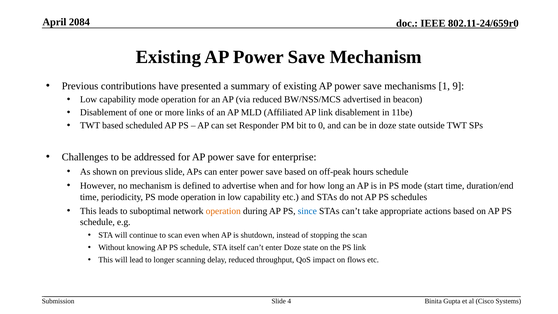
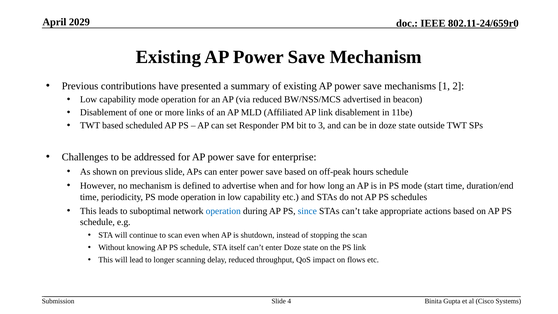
2084: 2084 -> 2029
9: 9 -> 2
0: 0 -> 3
operation at (223, 211) colour: orange -> blue
